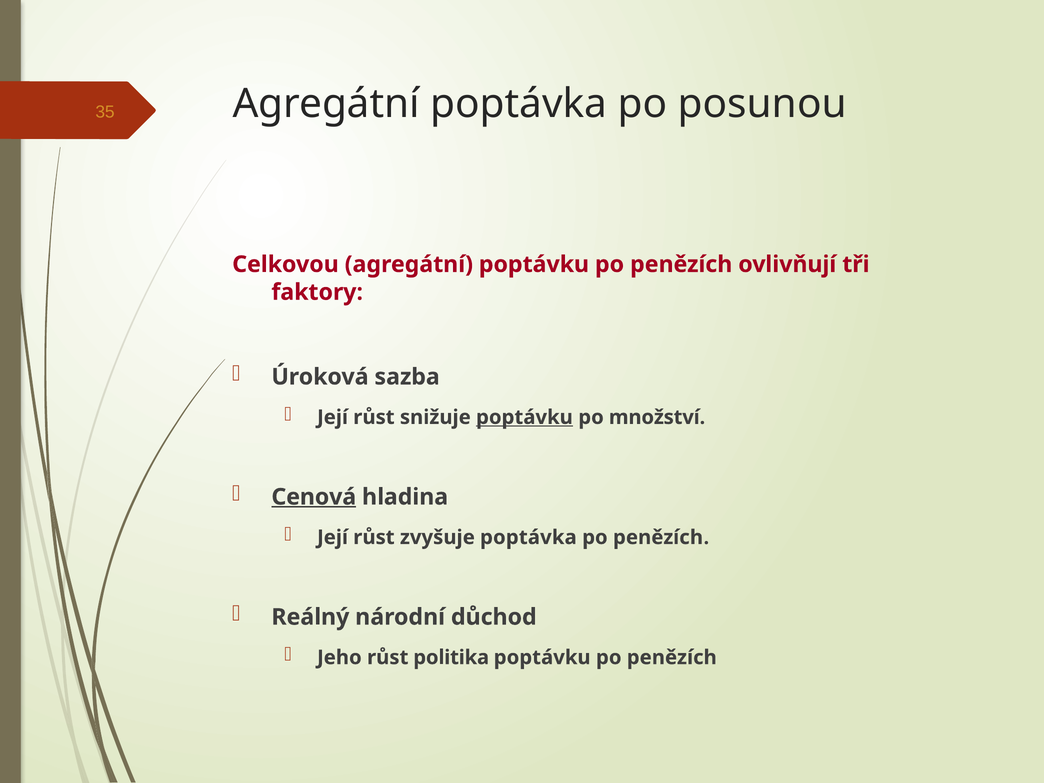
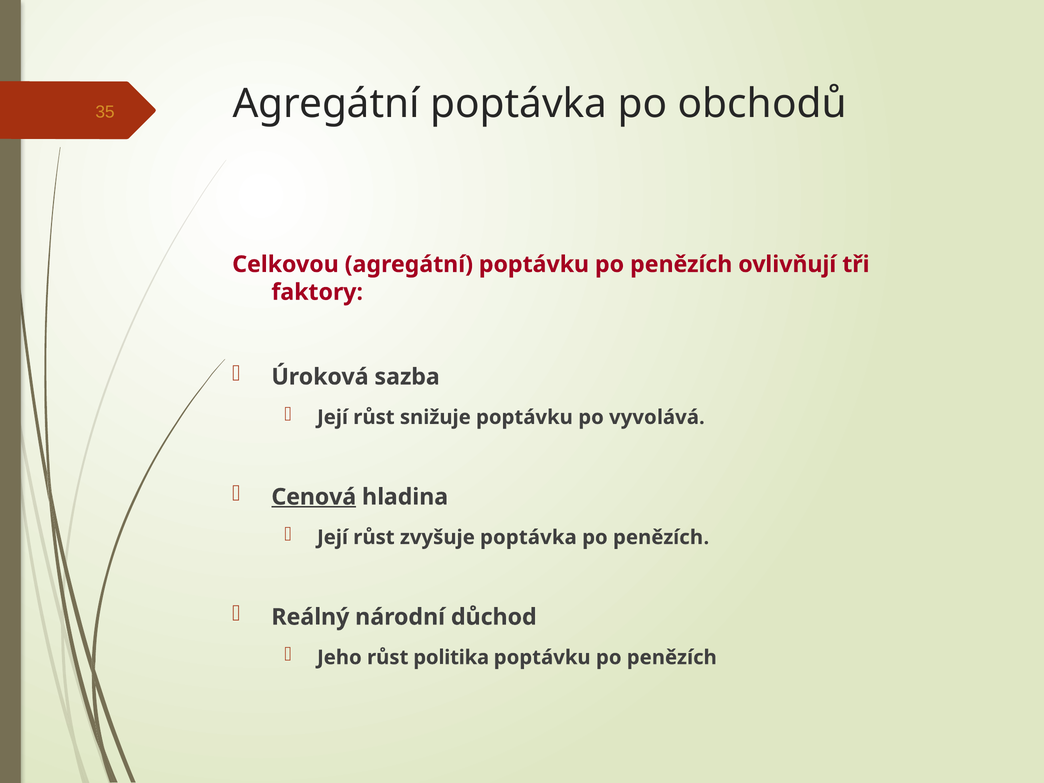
posunou: posunou -> obchodů
poptávku at (524, 417) underline: present -> none
množství: množství -> vyvolává
